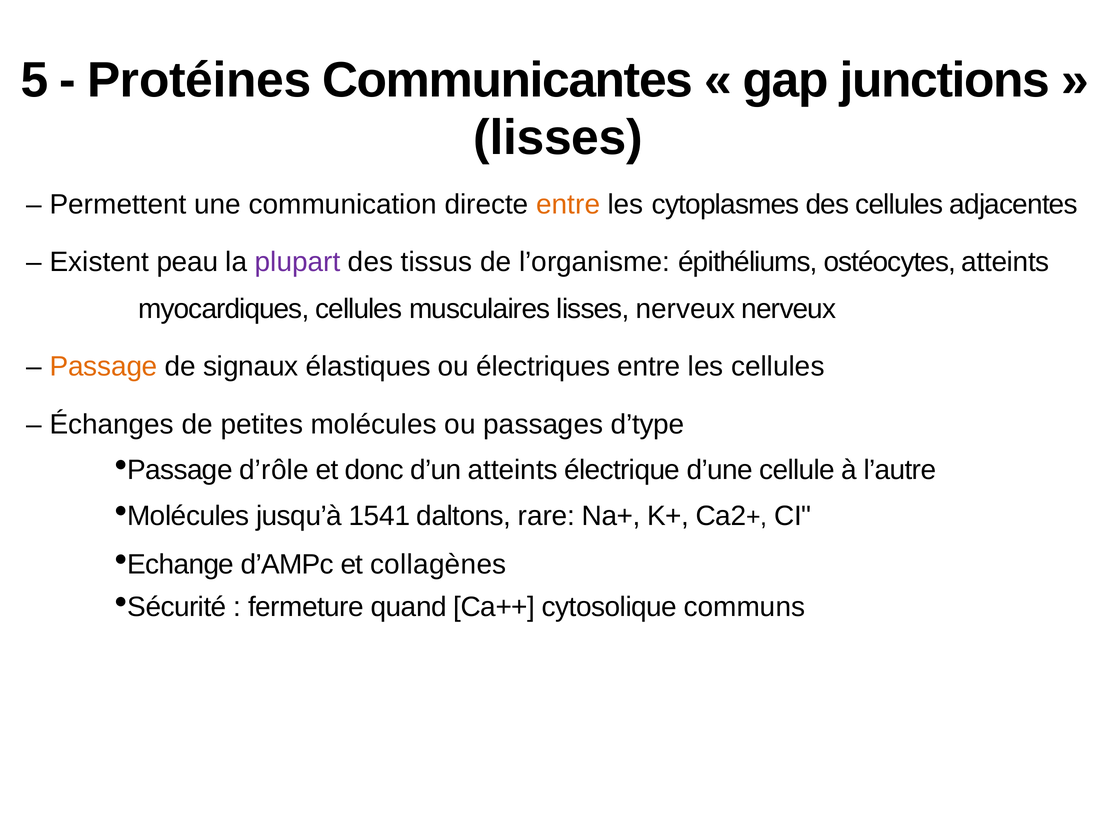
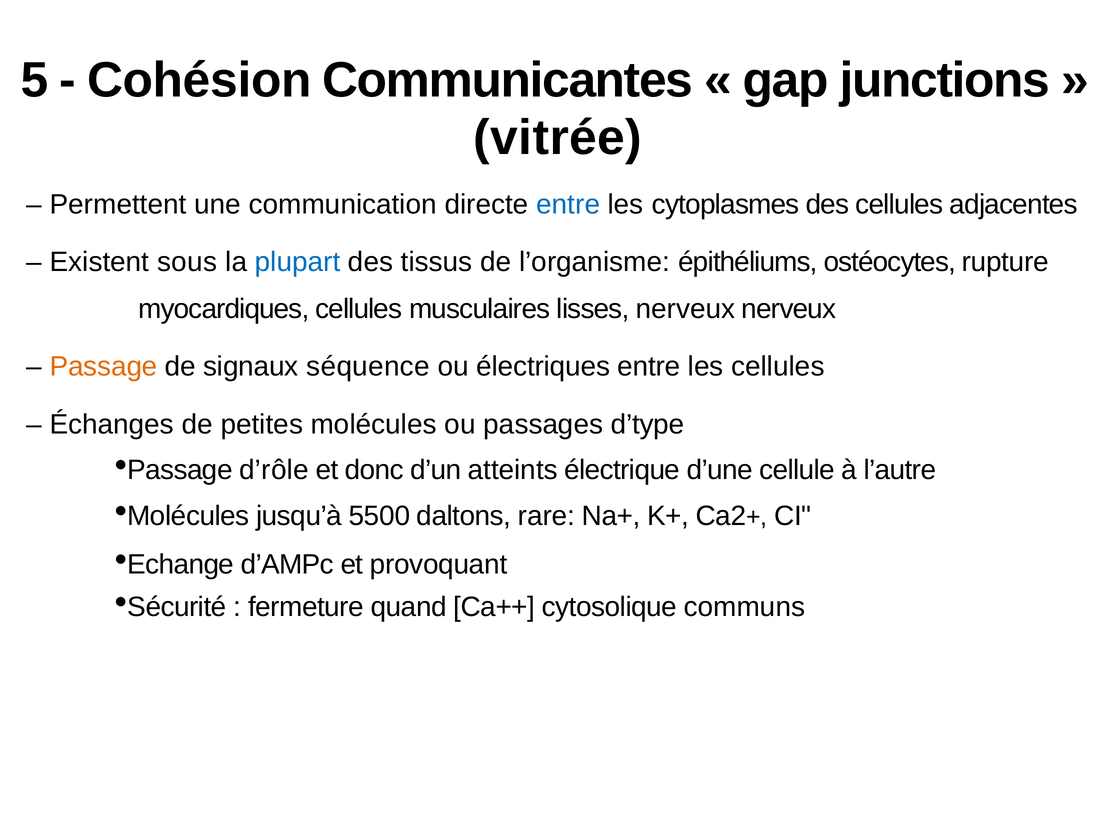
Protéines: Protéines -> Cohésion
lisses at (558, 138): lisses -> vitrée
entre at (568, 204) colour: orange -> blue
peau: peau -> sous
plupart colour: purple -> blue
ostéocytes atteints: atteints -> rupture
élastiques: élastiques -> séquence
1541: 1541 -> 5500
collagènes: collagènes -> provoquant
